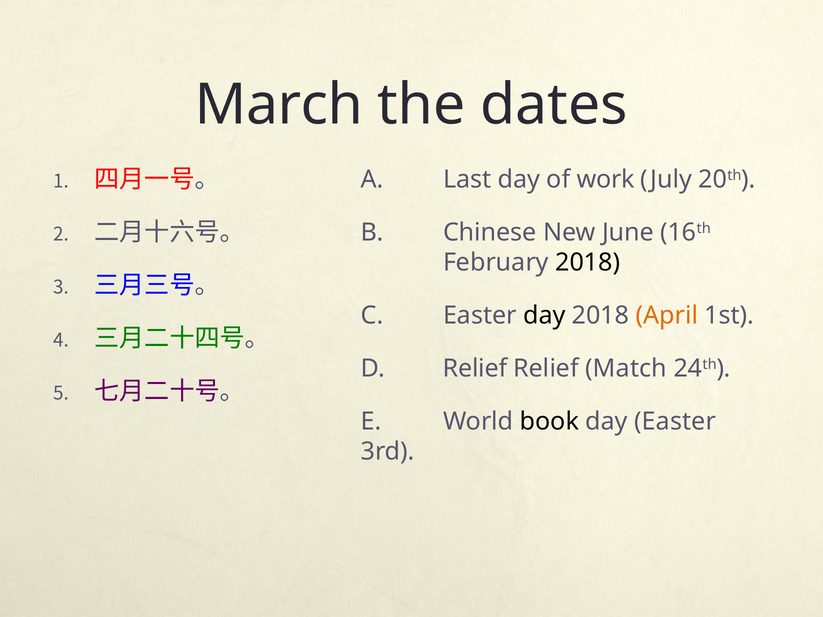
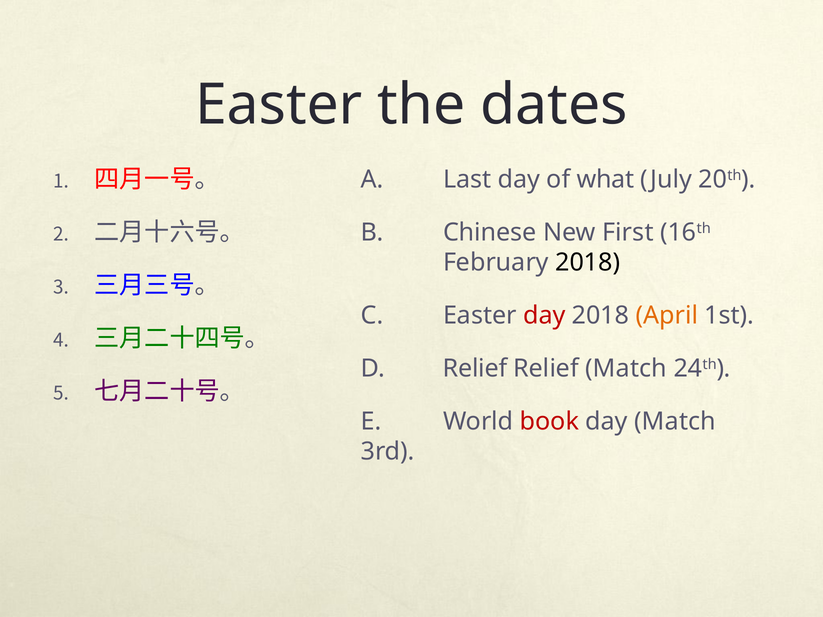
March at (279, 105): March -> Easter
work: work -> what
June: June -> First
day at (544, 316) colour: black -> red
book colour: black -> red
day Easter: Easter -> Match
